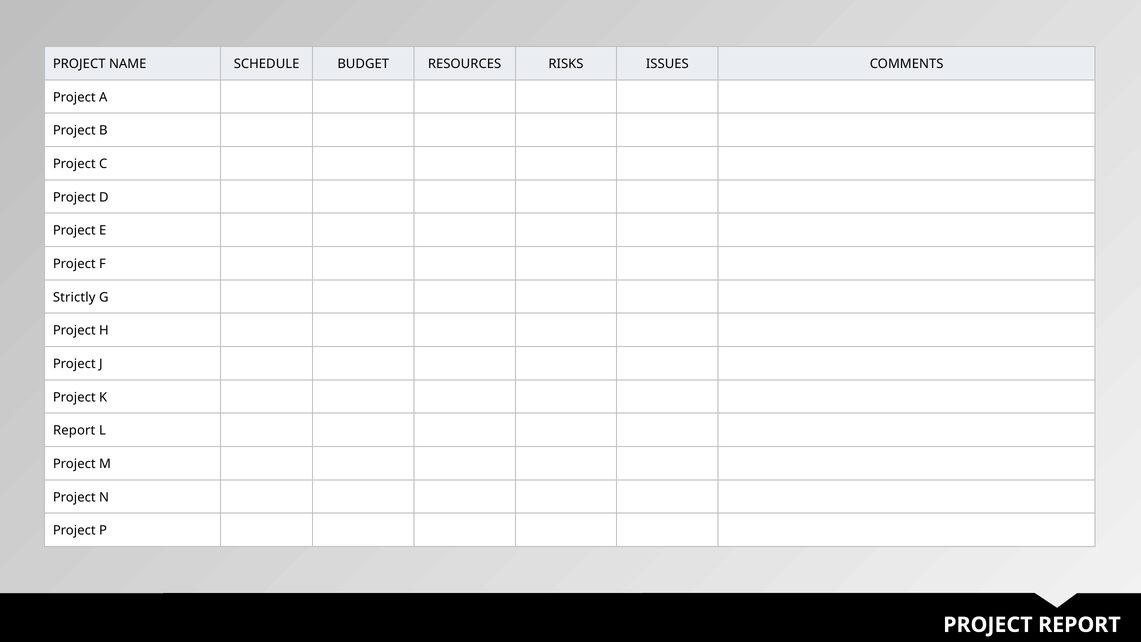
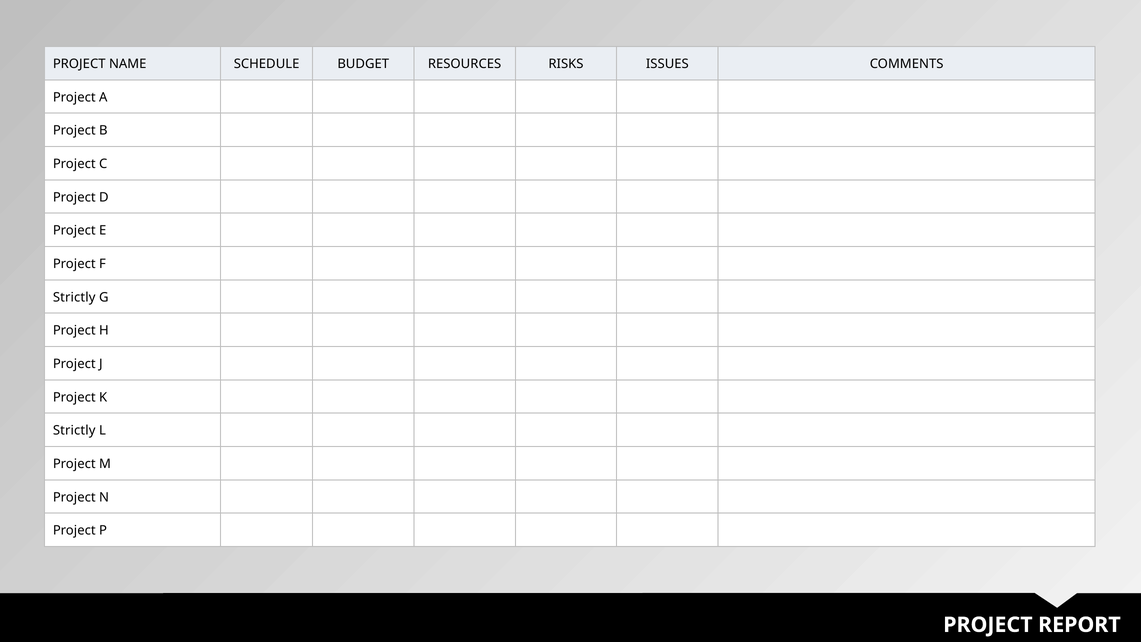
Report at (74, 430): Report -> Strictly
